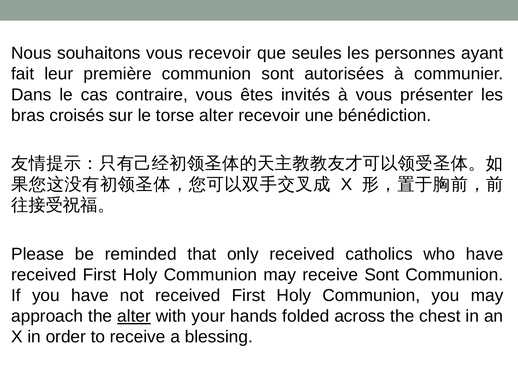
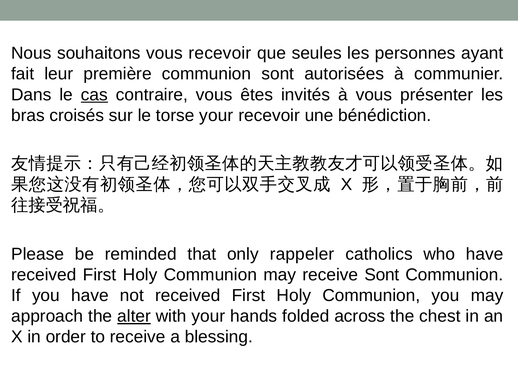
cas underline: none -> present
torse alter: alter -> your
only received: received -> rappeler
